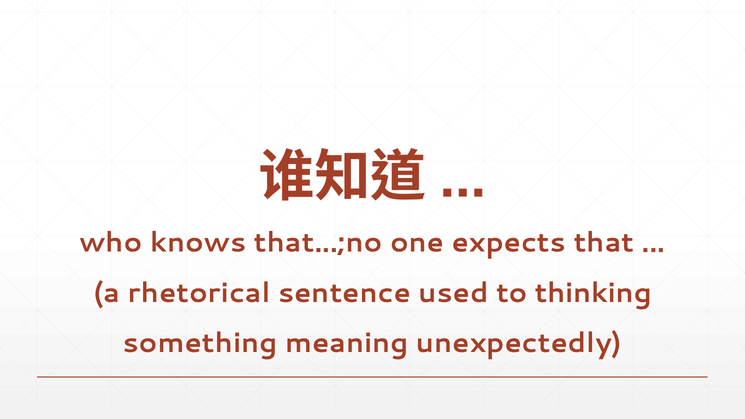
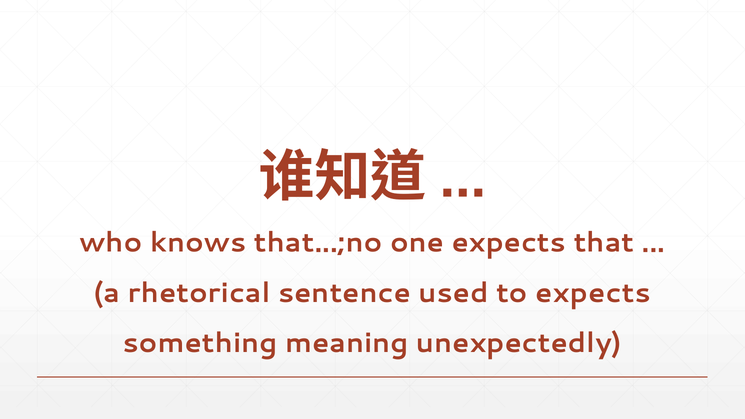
to thinking: thinking -> expects
